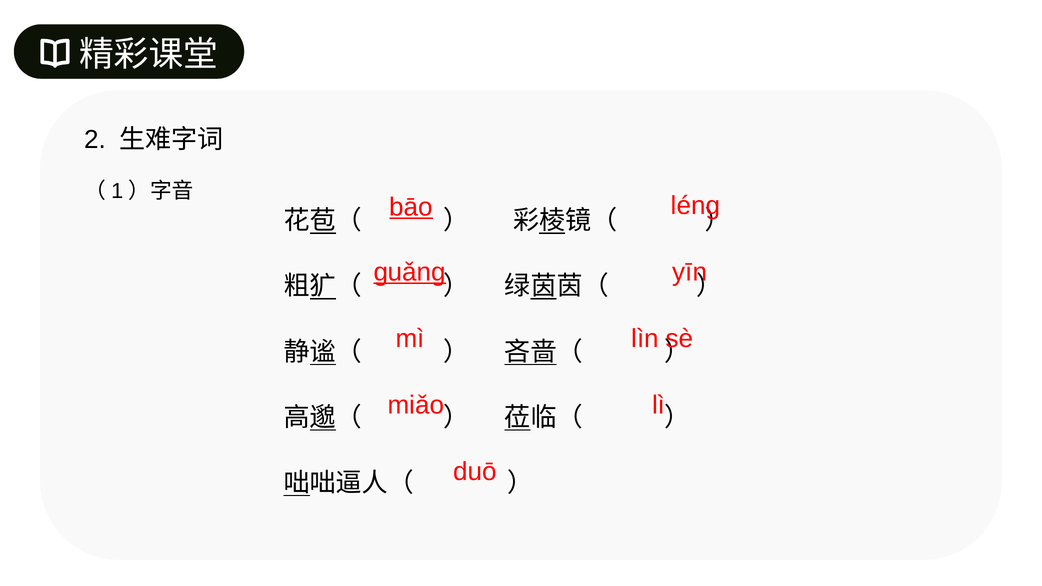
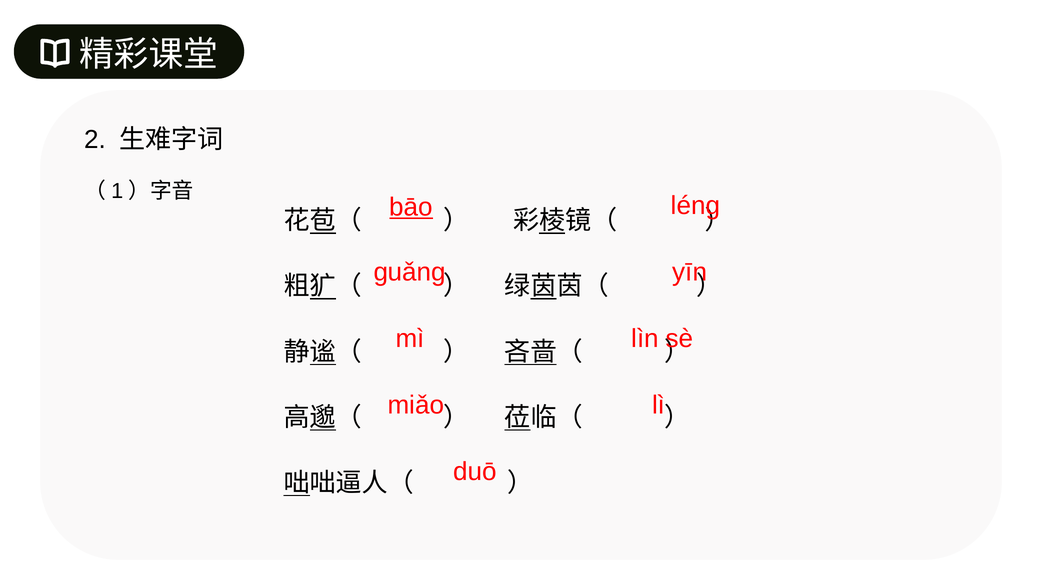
guǎng underline: present -> none
